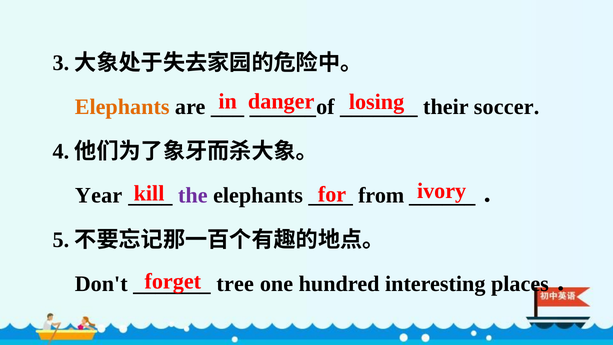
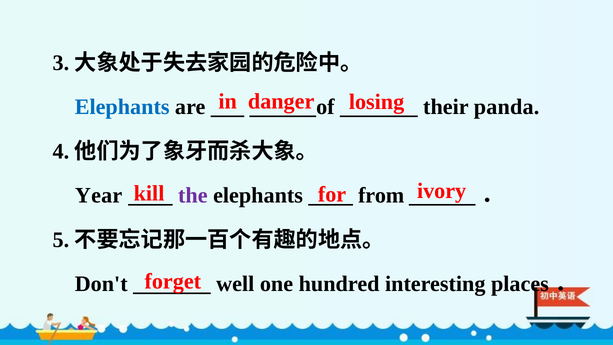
Elephants at (122, 107) colour: orange -> blue
soccer: soccer -> panda
tree: tree -> well
